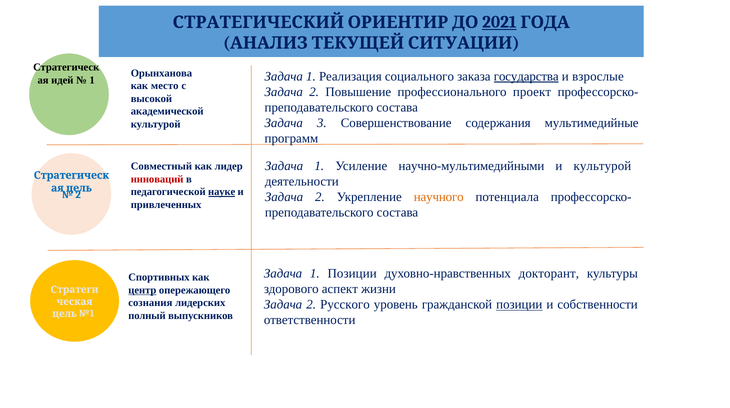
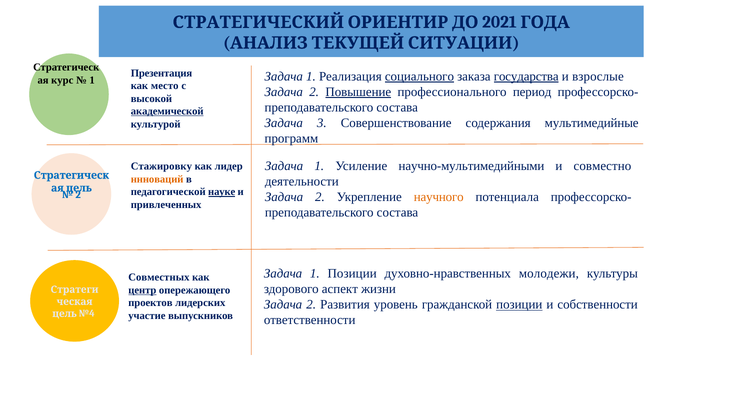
2021 underline: present -> none
Орынханова: Орынханова -> Презентация
социального underline: none -> present
идей: идей -> курс
Повышение underline: none -> present
проект: проект -> период
академической underline: none -> present
и культурой: культурой -> совместно
Совместный: Совместный -> Стажировку
ннноваций colour: red -> orange
докторант: докторант -> молодежи
Спортивных: Спортивных -> Совместных
сознания: сознания -> проектов
Русского: Русского -> Развития
№1: №1 -> №4
полный: полный -> участие
